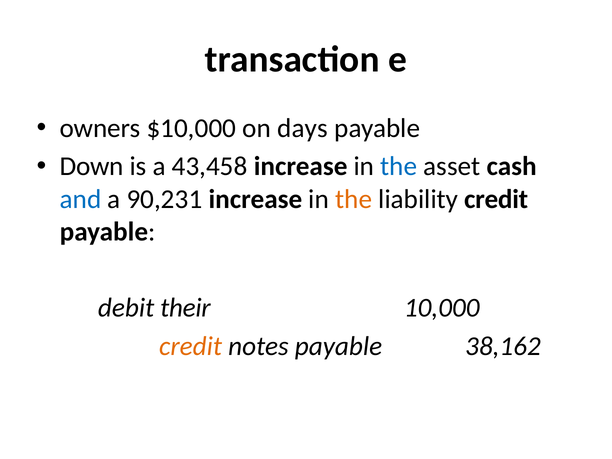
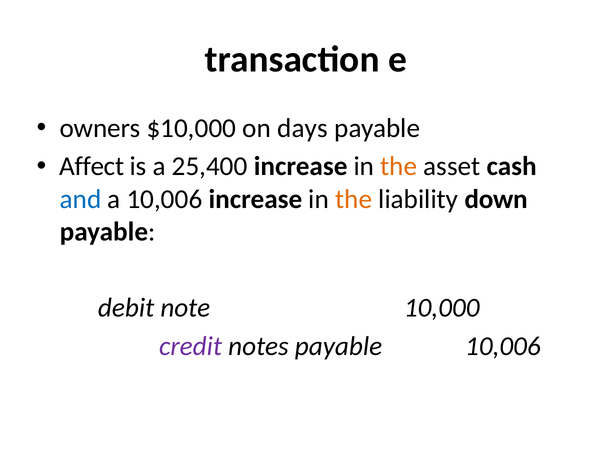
Down: Down -> Affect
43,458: 43,458 -> 25,400
the at (399, 166) colour: blue -> orange
a 90,231: 90,231 -> 10,006
liability credit: credit -> down
their: their -> note
credit at (191, 346) colour: orange -> purple
payable 38,162: 38,162 -> 10,006
